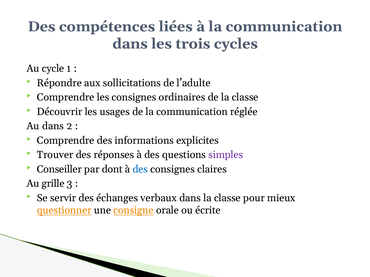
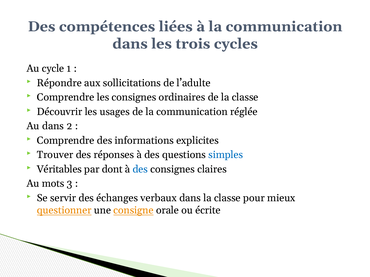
simples colour: purple -> blue
Conseiller: Conseiller -> Véritables
grille: grille -> mots
